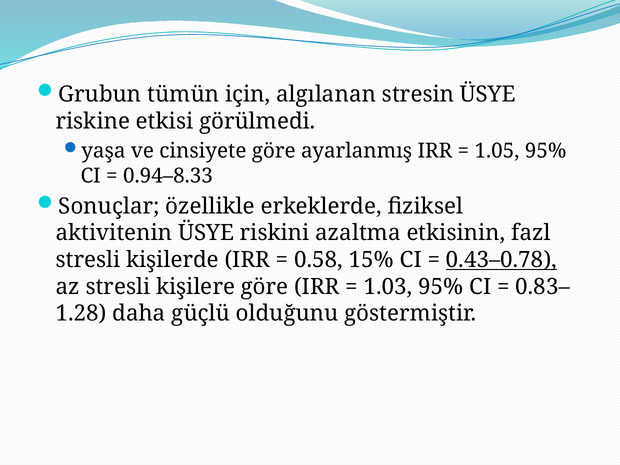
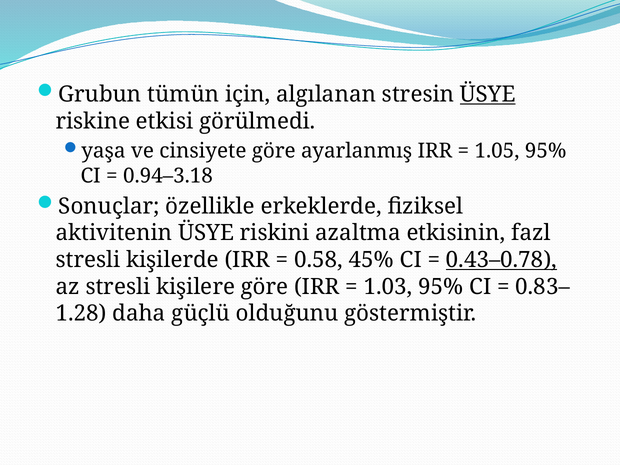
ÜSYE at (488, 94) underline: none -> present
0.94–8.33: 0.94–8.33 -> 0.94–3.18
15%: 15% -> 45%
